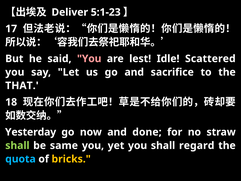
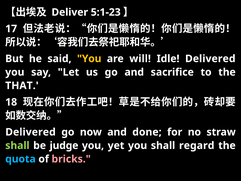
You at (89, 59) colour: pink -> yellow
lest: lest -> will
Idle Scattered: Scattered -> Delivered
Yesterday at (31, 132): Yesterday -> Delivered
same: same -> judge
bricks colour: yellow -> pink
